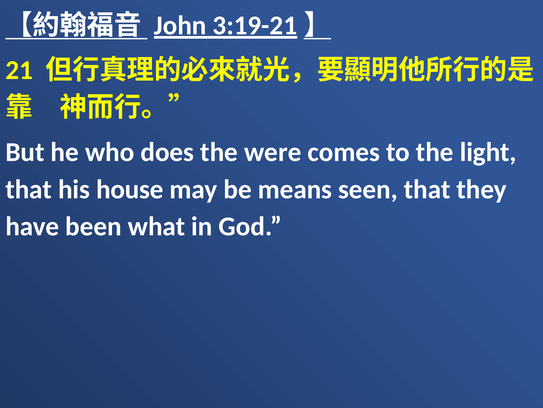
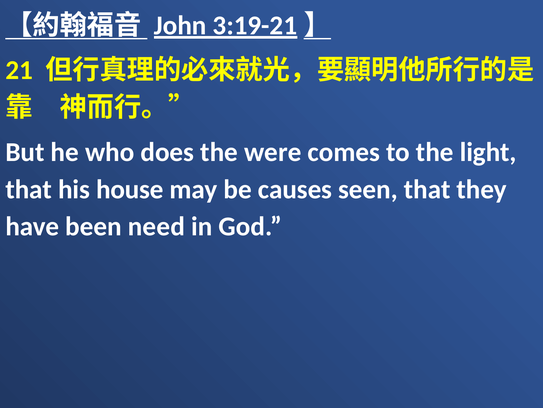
means: means -> causes
what: what -> need
